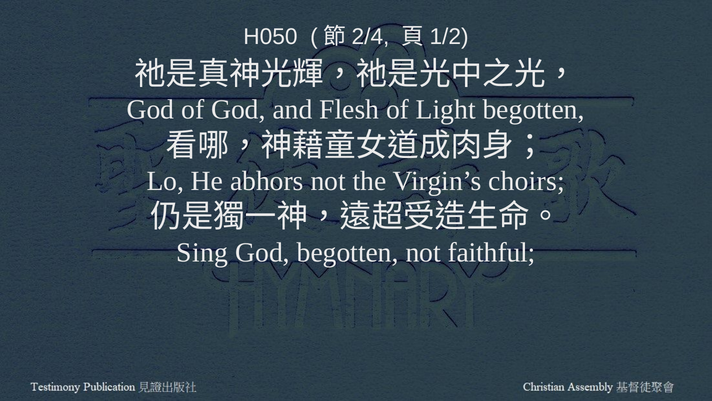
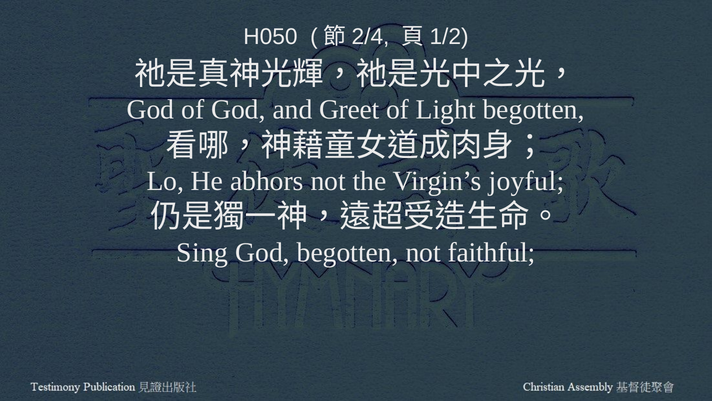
Flesh: Flesh -> Greet
choirs: choirs -> joyful
